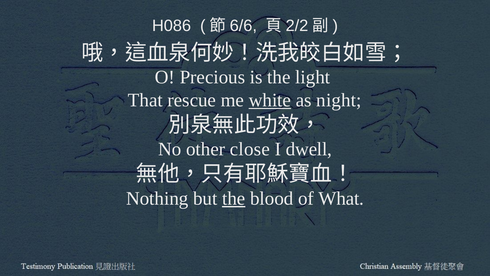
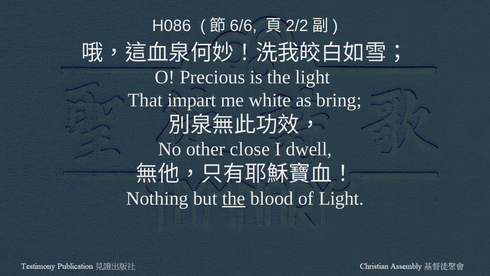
rescue: rescue -> impart
white underline: present -> none
night: night -> bring
of What: What -> Light
